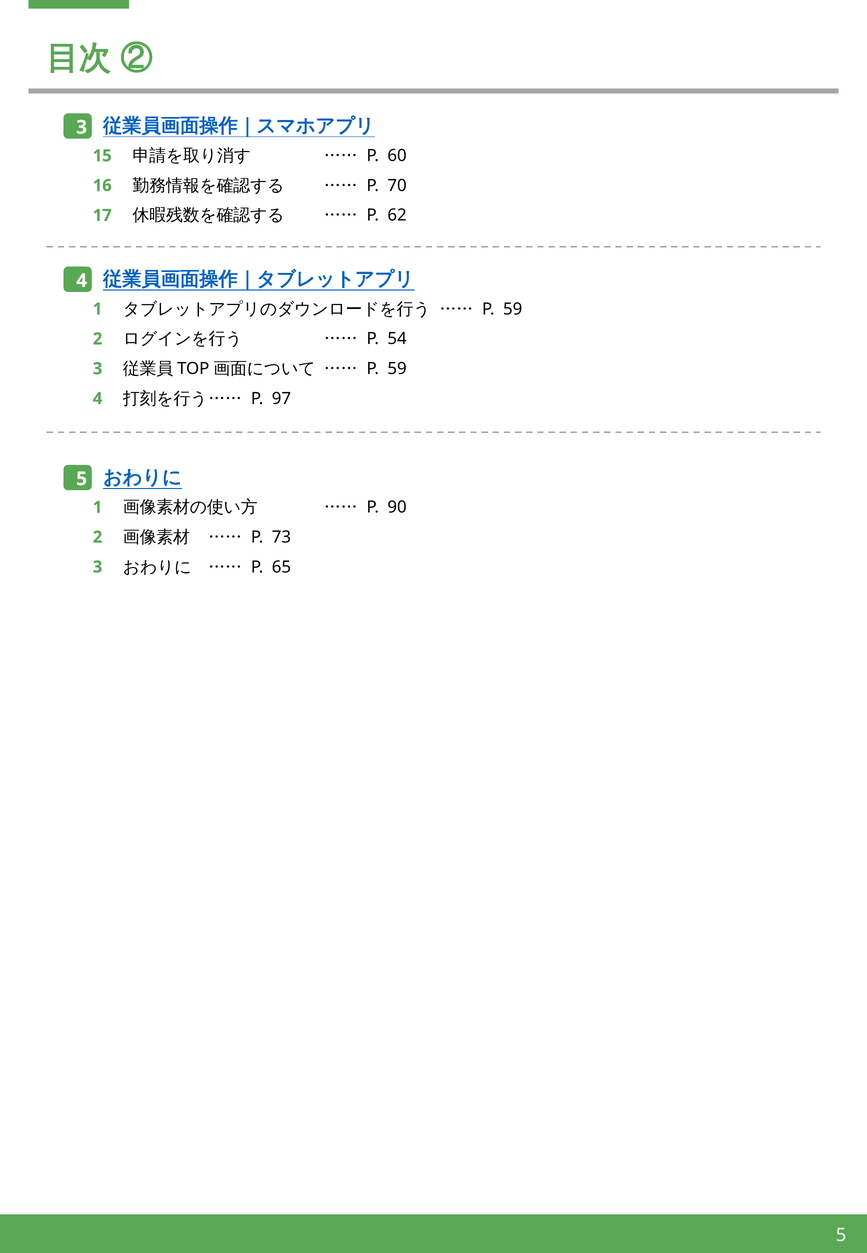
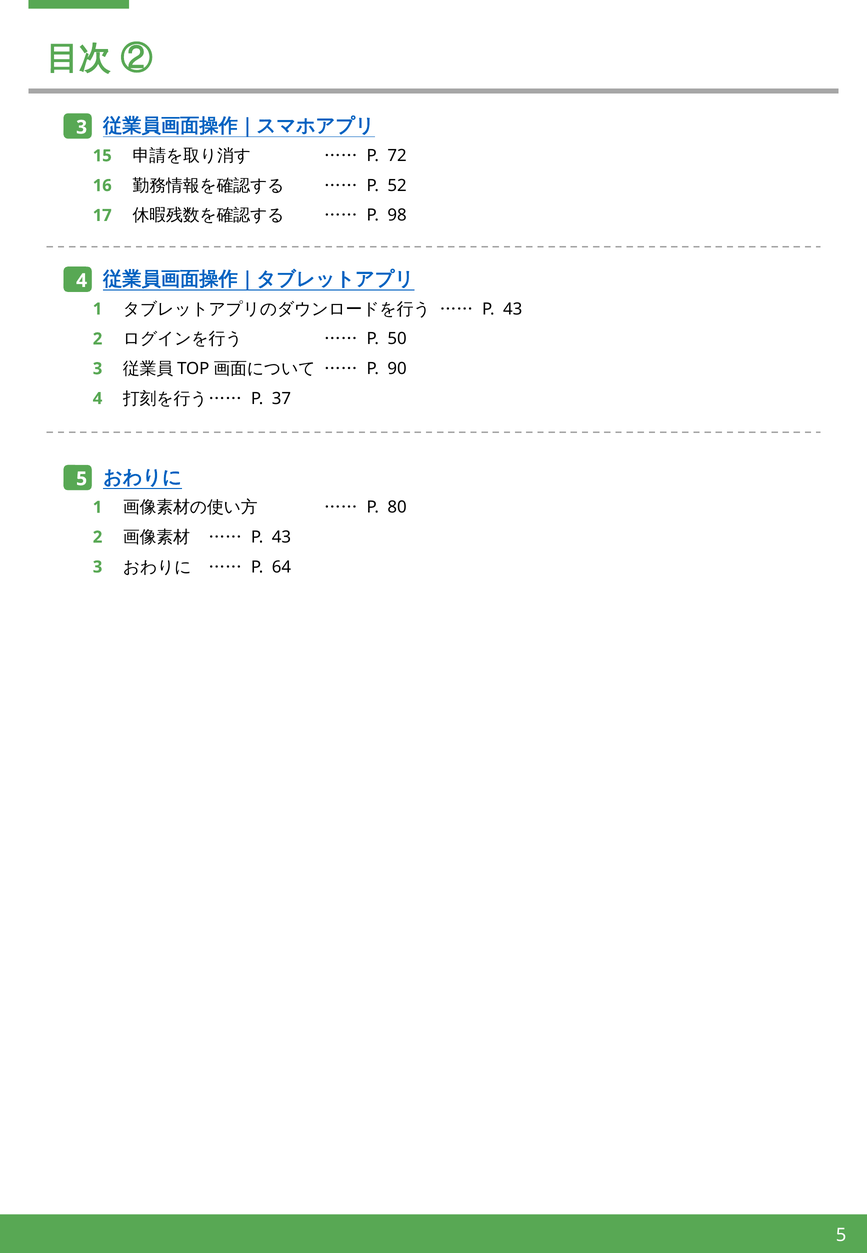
60: 60 -> 72
70: 70 -> 52
62: 62 -> 98
59 at (513, 309): 59 -> 43
54: 54 -> 50
59 at (397, 369): 59 -> 90
97: 97 -> 37
90: 90 -> 80
73 at (281, 537): 73 -> 43
65: 65 -> 64
